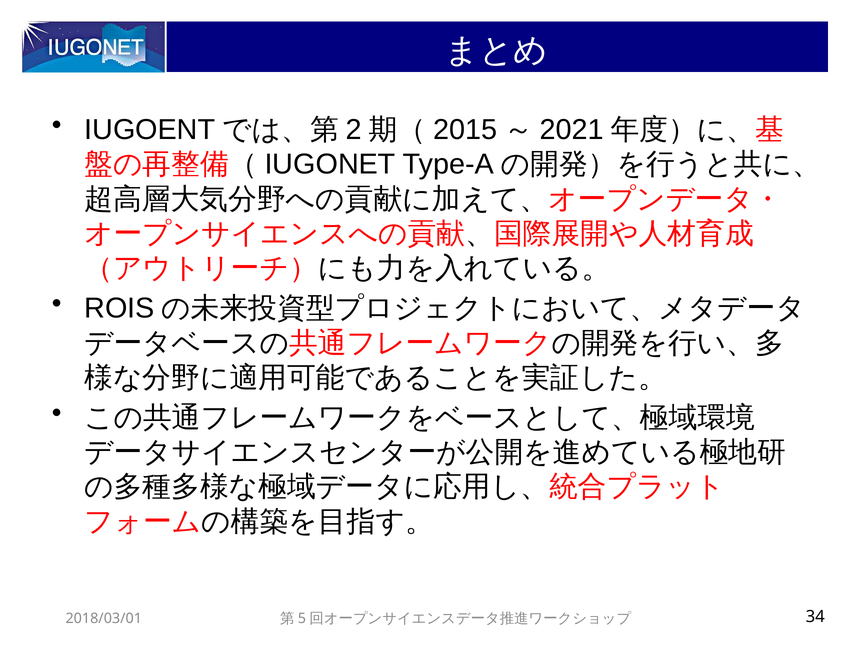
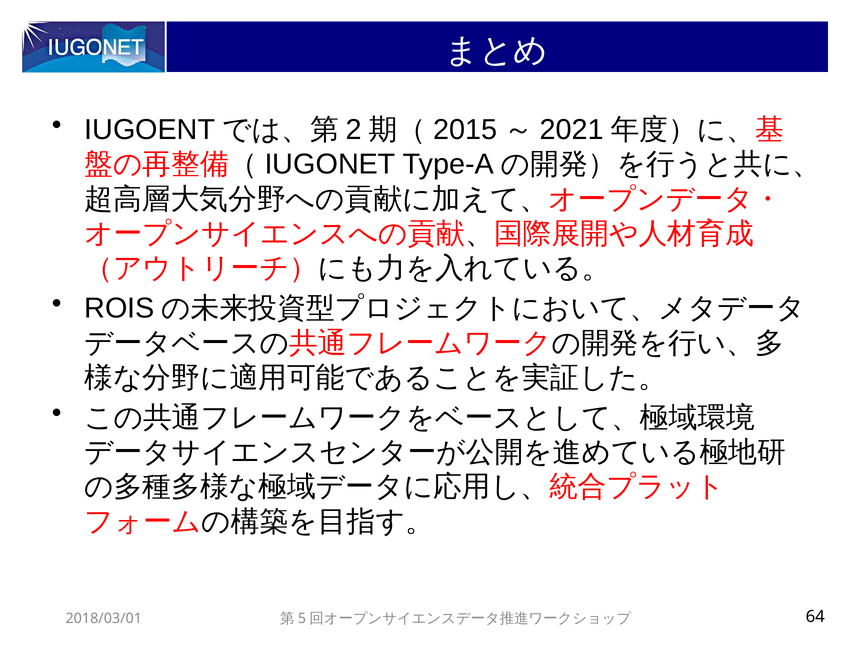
34: 34 -> 64
